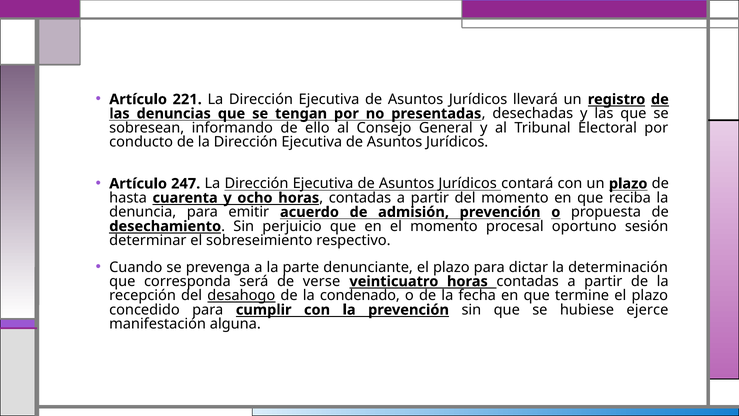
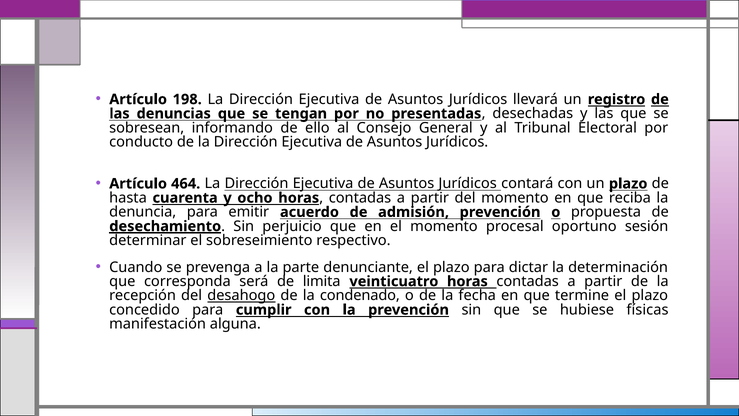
221: 221 -> 198
247: 247 -> 464
desechamiento underline: none -> present
verse: verse -> limita
ejerce: ejerce -> físicas
